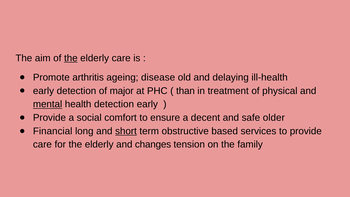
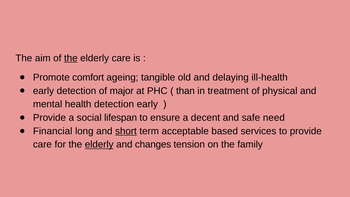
arthritis: arthritis -> comfort
disease: disease -> tangible
mental underline: present -> none
comfort: comfort -> lifespan
older: older -> need
obstructive: obstructive -> acceptable
elderly at (99, 144) underline: none -> present
